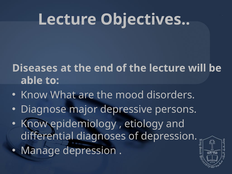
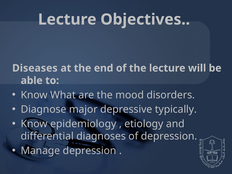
persons: persons -> typically
